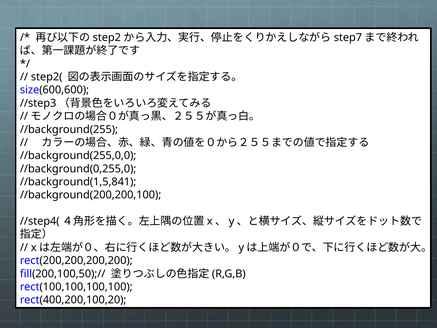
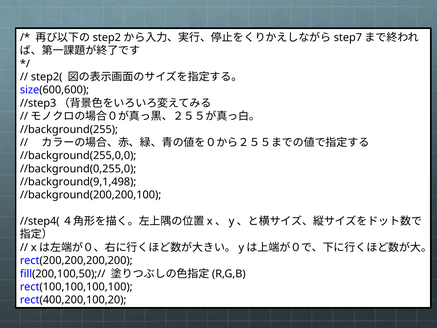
//background(1,5,841: //background(1,5,841 -> //background(9,1,498
